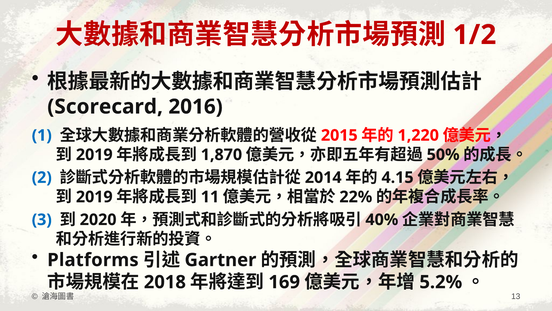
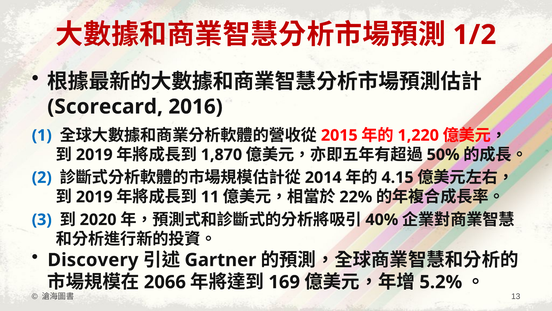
Platforms: Platforms -> Discovery
2018: 2018 -> 2066
